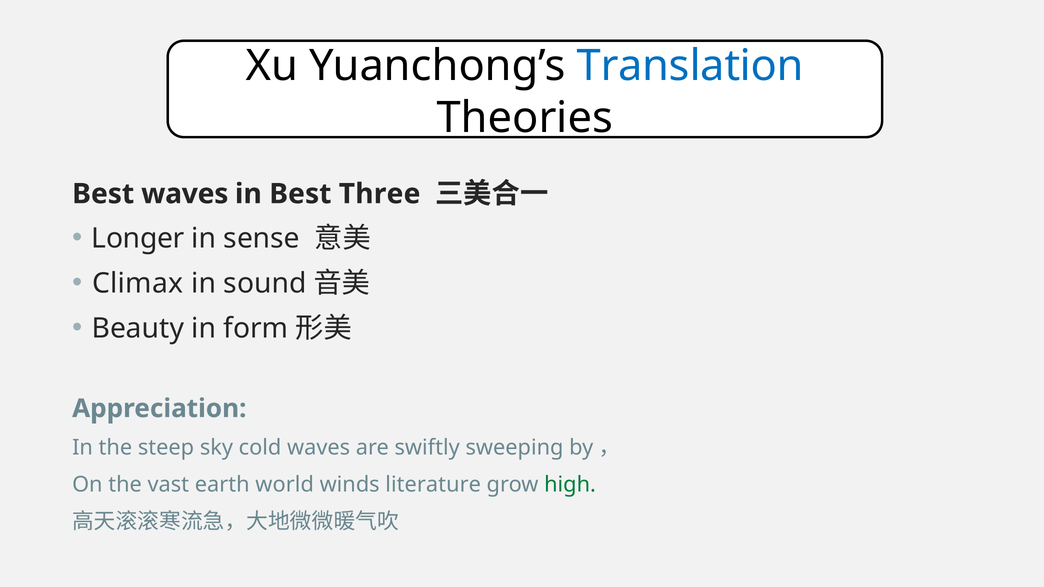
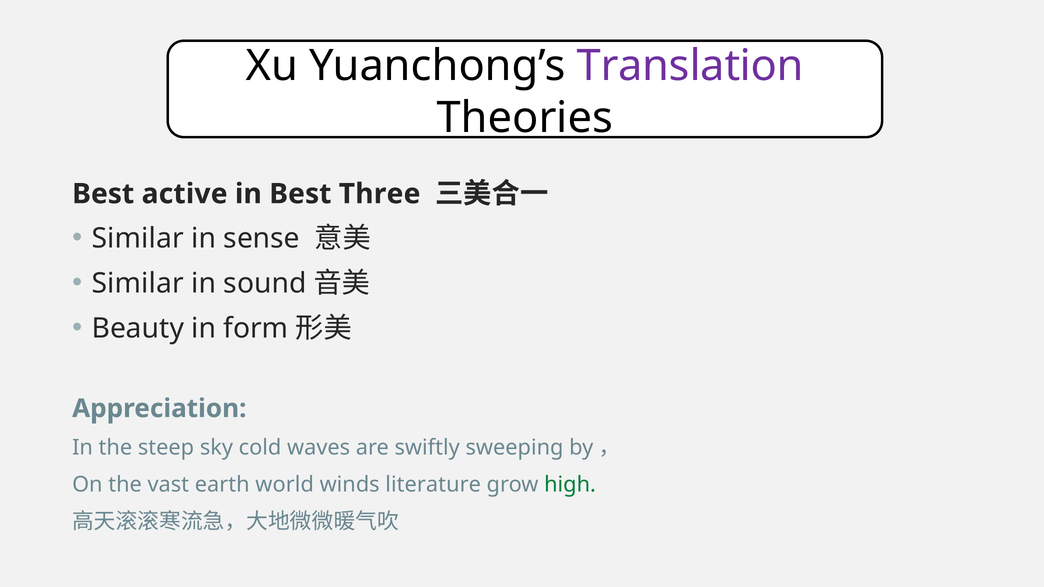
Translation colour: blue -> purple
Best waves: waves -> active
Longer at (138, 239): Longer -> Similar
Climax at (138, 284): Climax -> Similar
